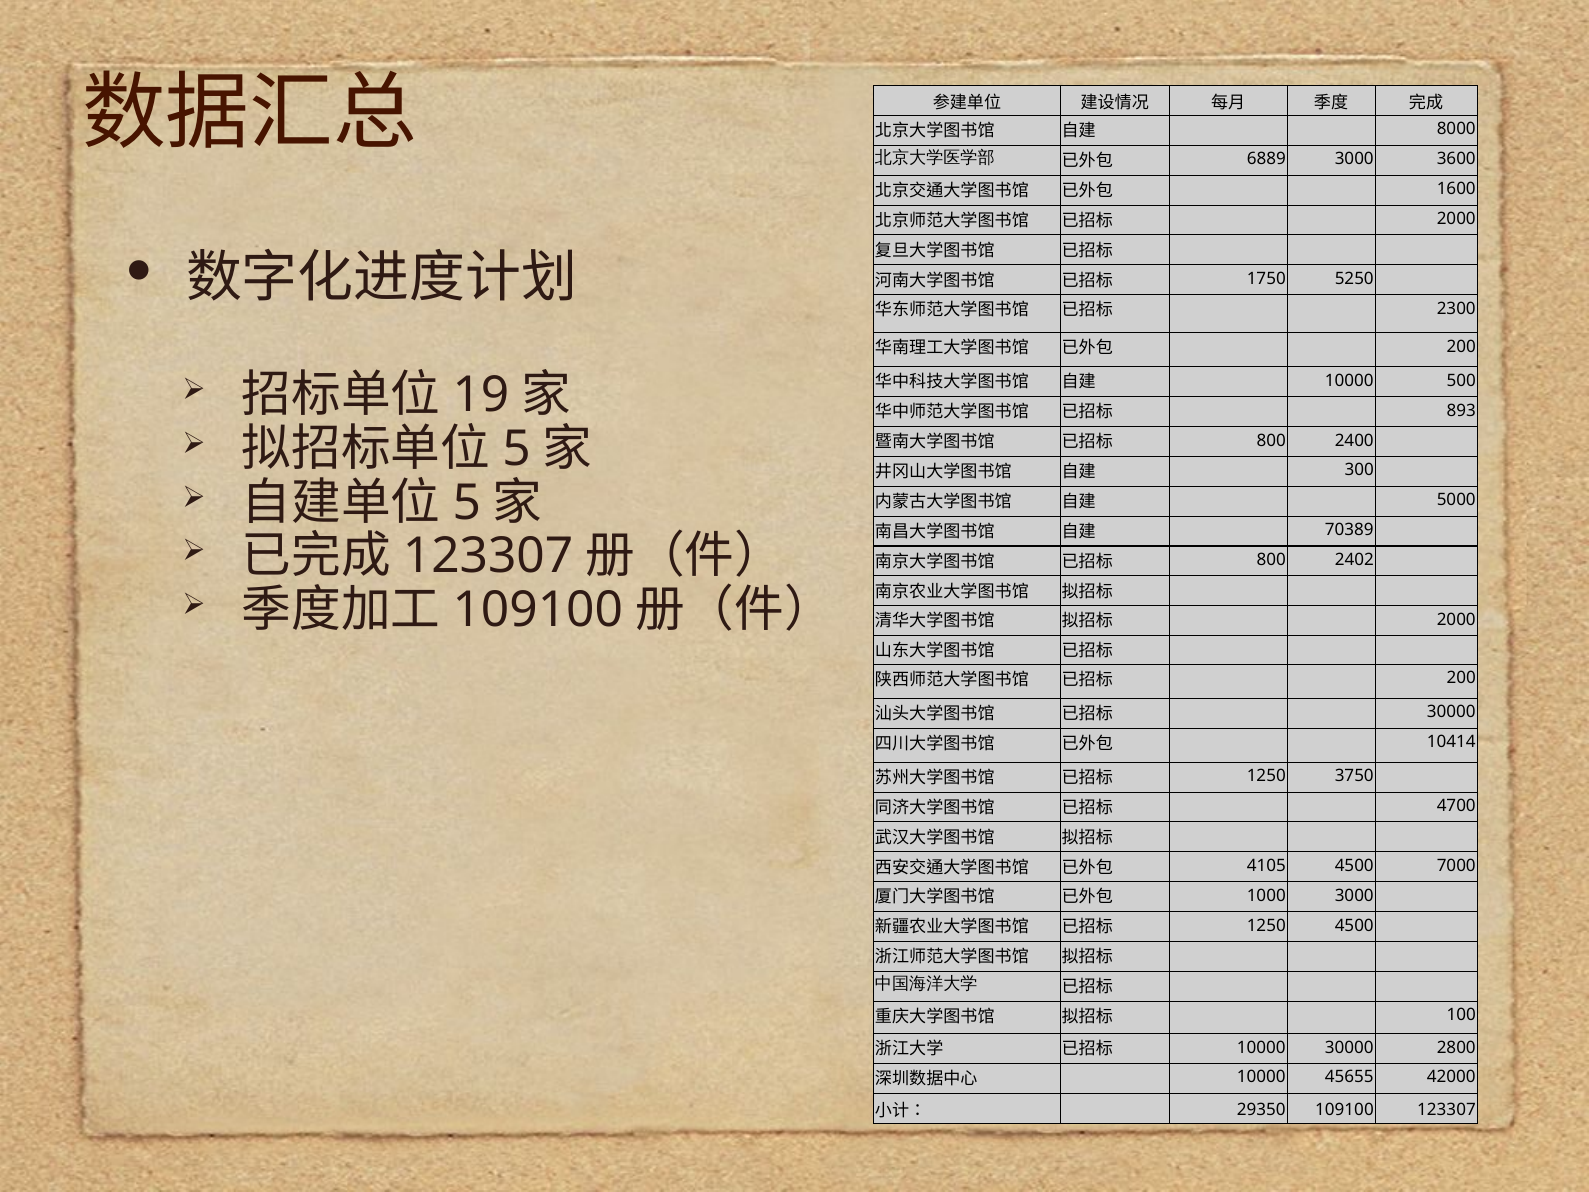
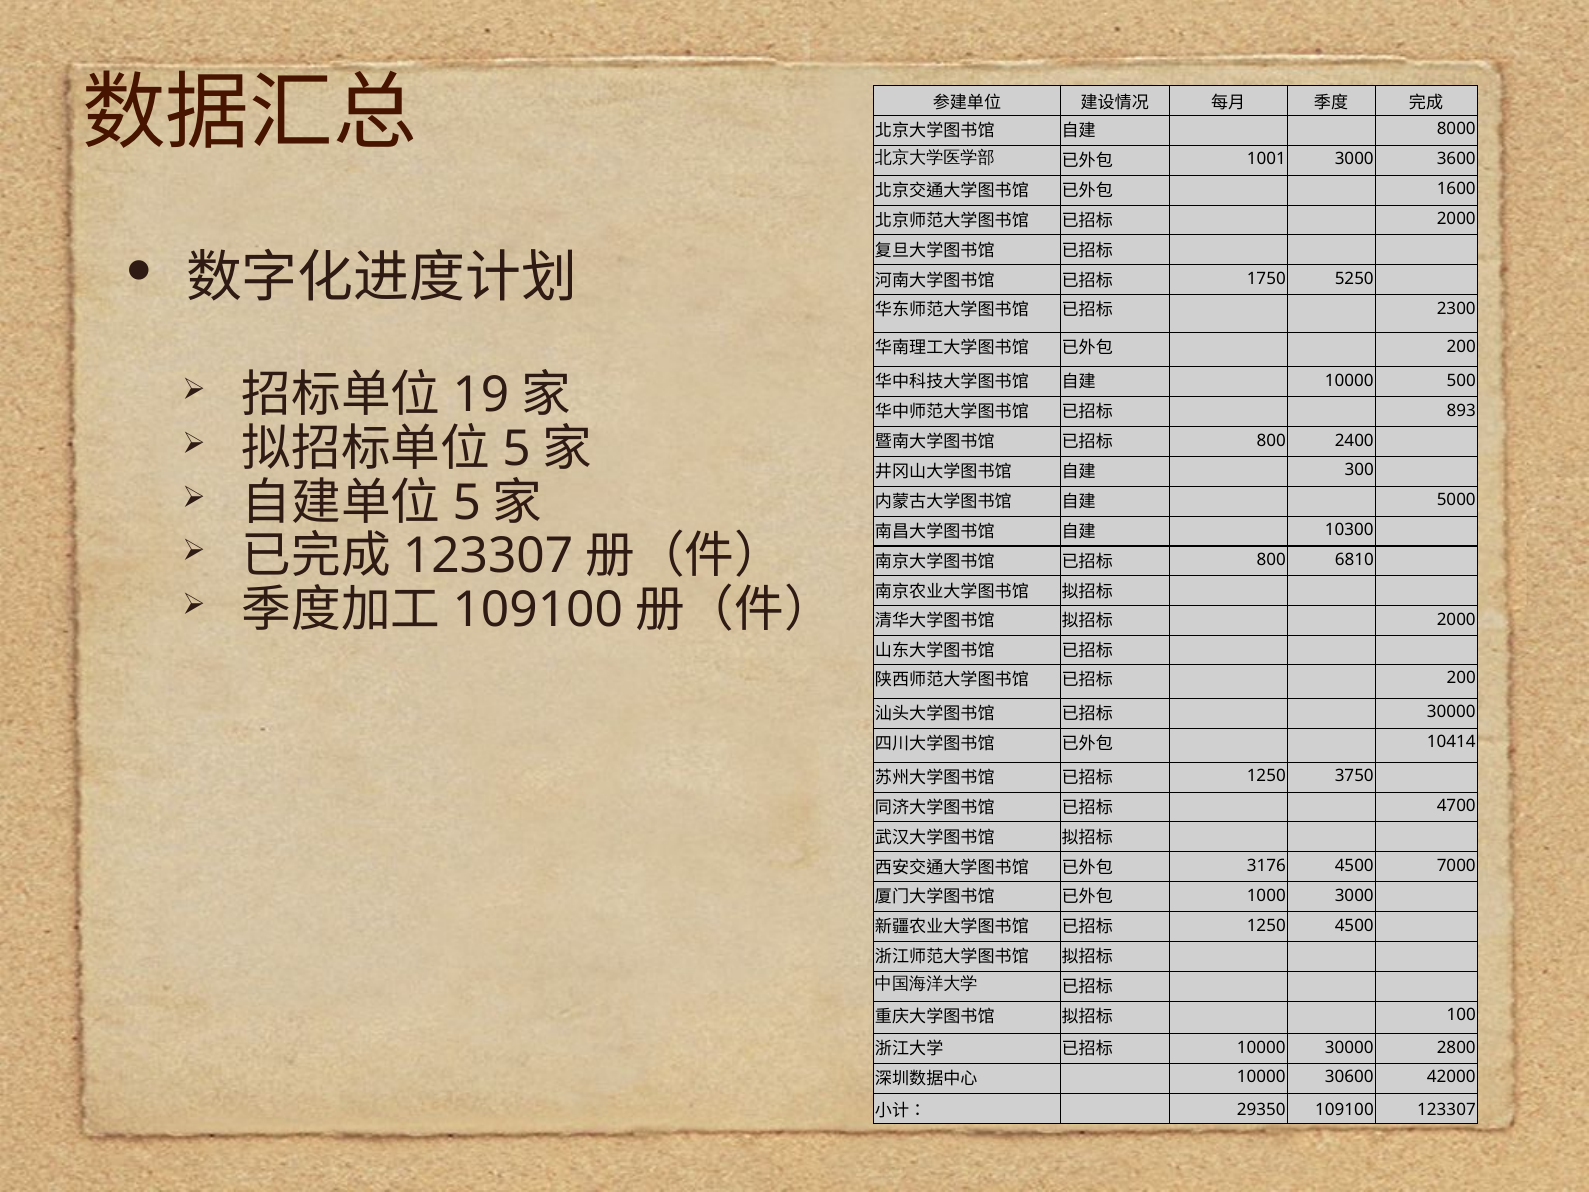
6889: 6889 -> 1001
70389: 70389 -> 10300
2402: 2402 -> 6810
4105: 4105 -> 3176
45655: 45655 -> 30600
